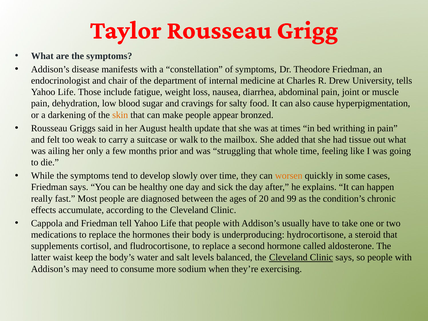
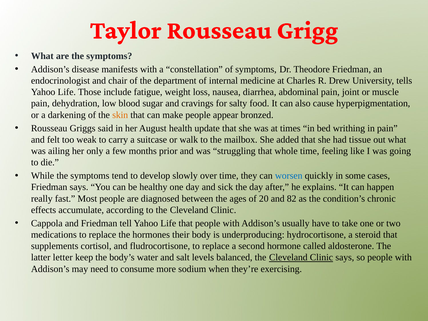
worsen colour: orange -> blue
99: 99 -> 82
waist: waist -> letter
